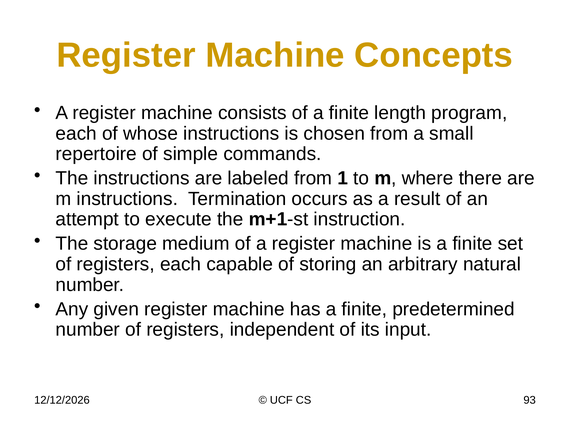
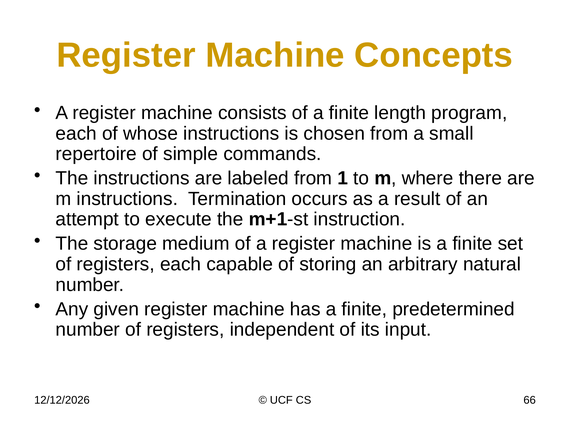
93: 93 -> 66
